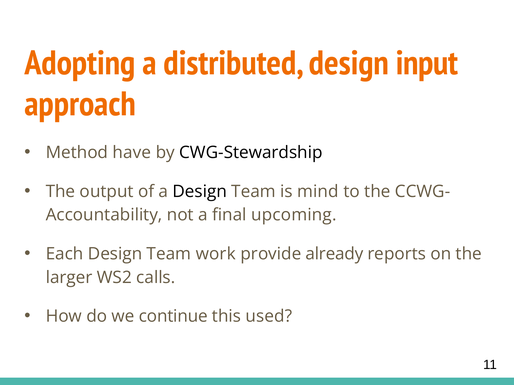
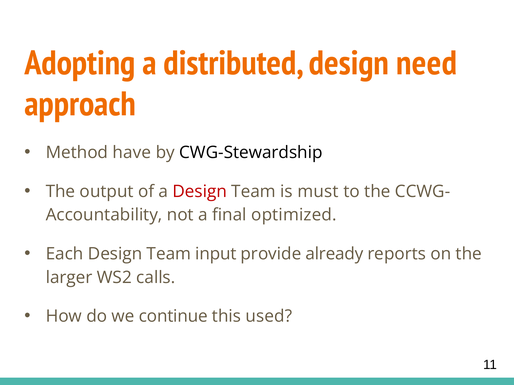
input: input -> need
Design at (200, 192) colour: black -> red
mind: mind -> must
upcoming: upcoming -> optimized
work: work -> input
